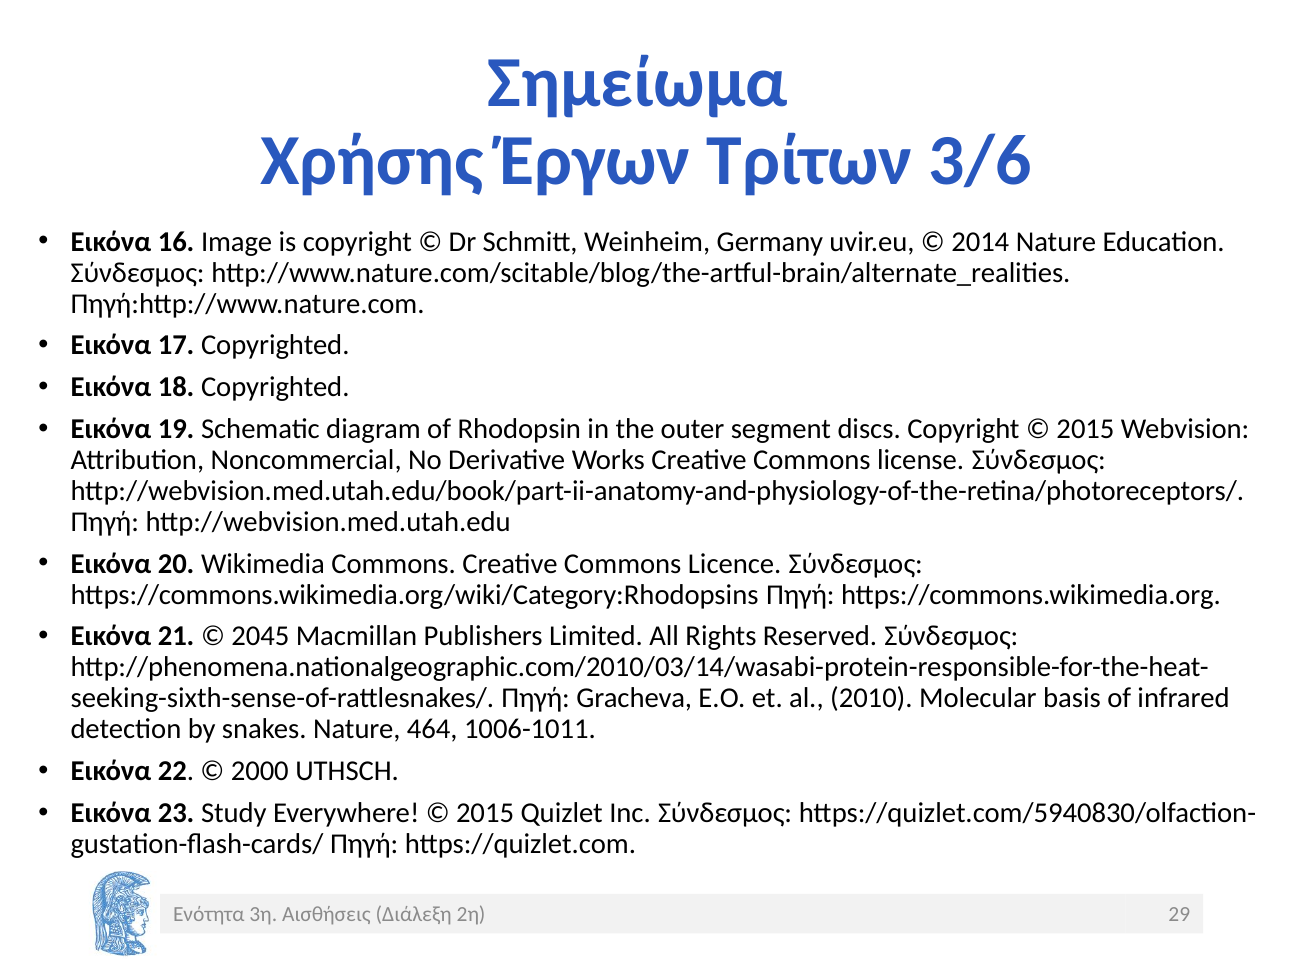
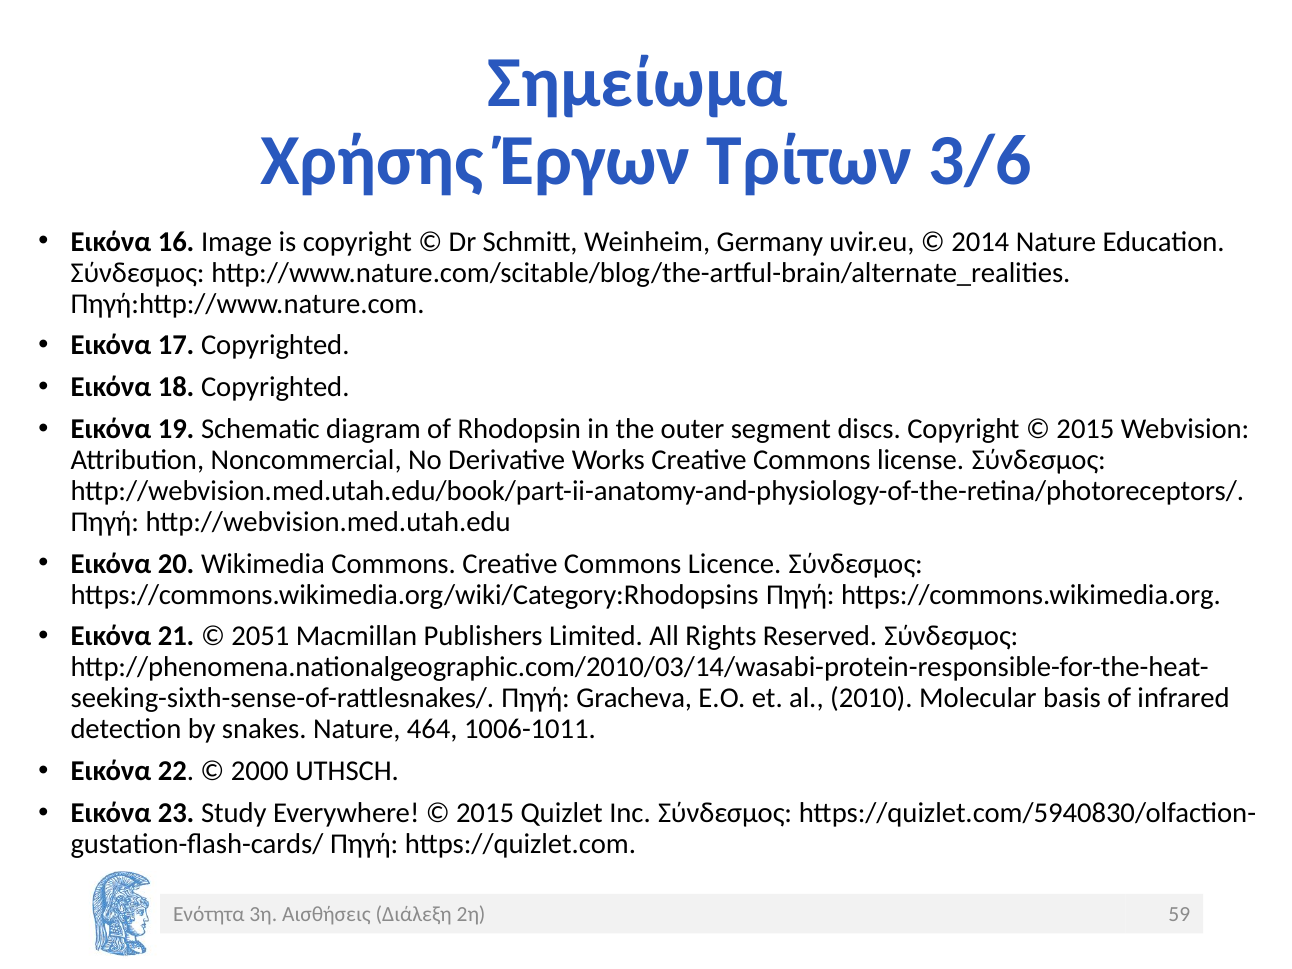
2045: 2045 -> 2051
29: 29 -> 59
